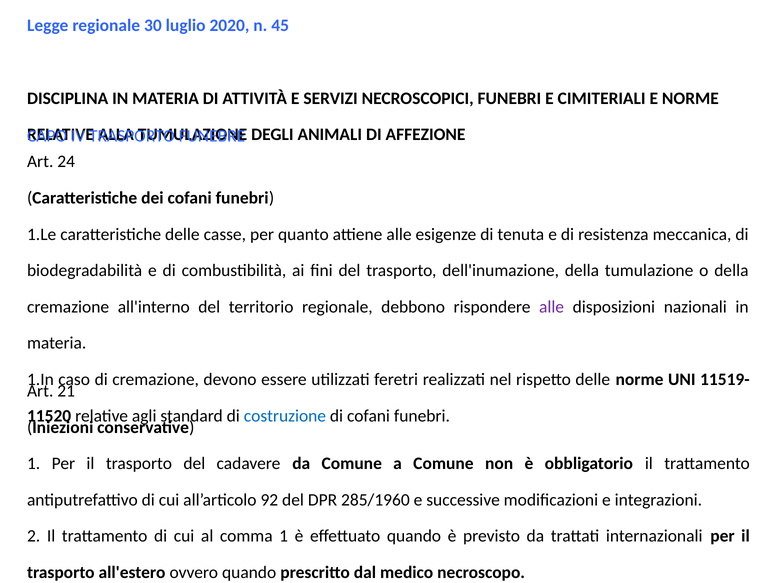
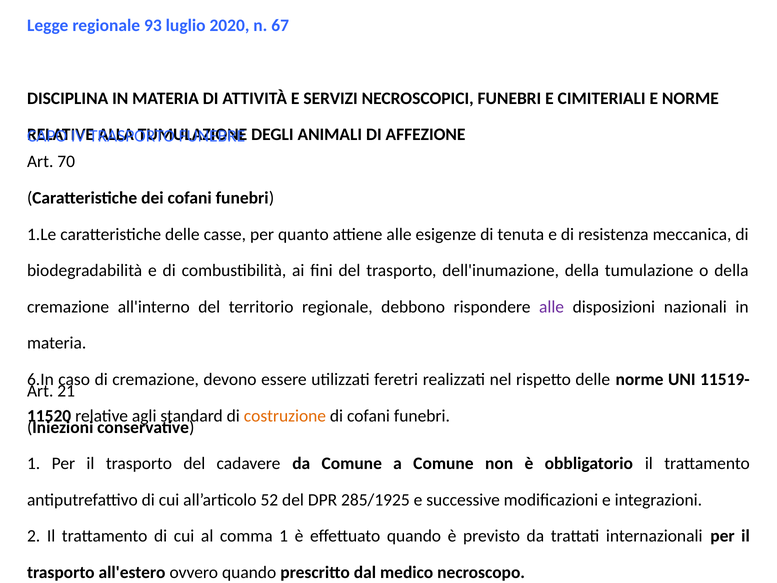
30: 30 -> 93
45: 45 -> 67
24: 24 -> 70
1.In: 1.In -> 6.In
costruzione colour: blue -> orange
92: 92 -> 52
285/1960: 285/1960 -> 285/1925
